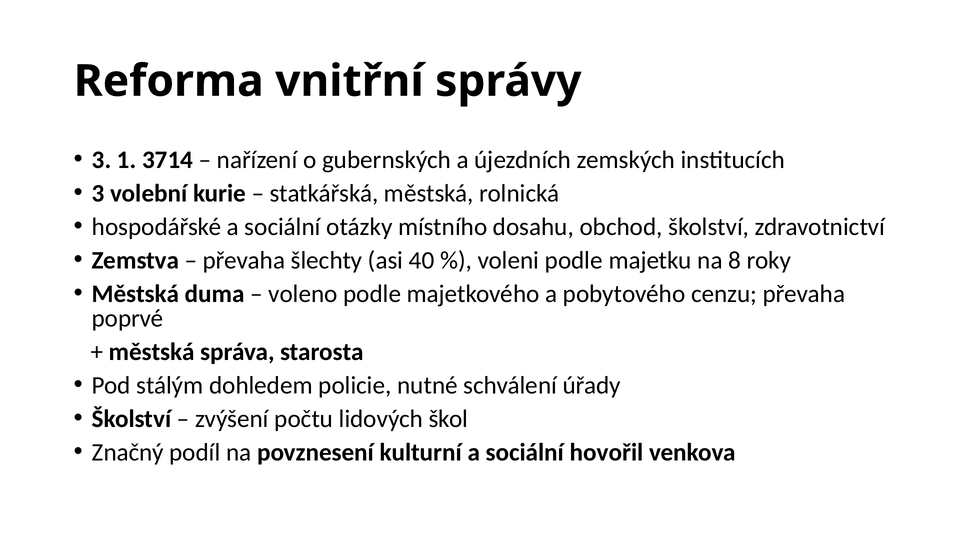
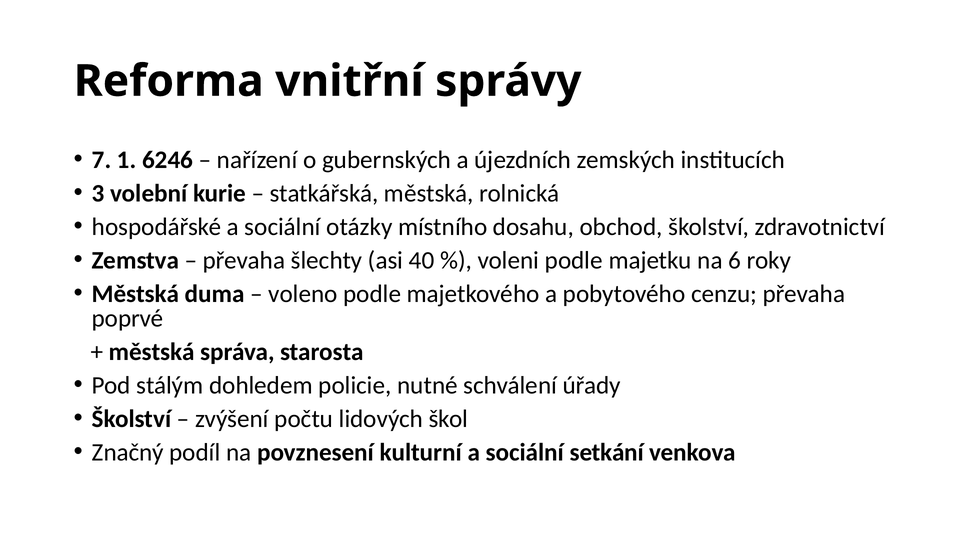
3 at (102, 160): 3 -> 7
3714: 3714 -> 6246
8: 8 -> 6
hovořil: hovořil -> setkání
